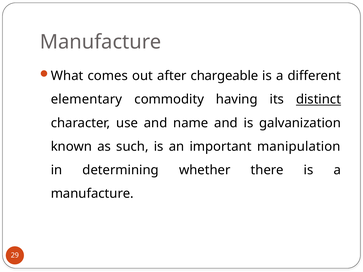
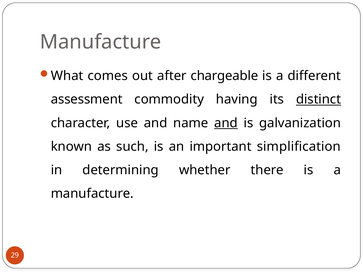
elementary: elementary -> assessment
and at (226, 123) underline: none -> present
manipulation: manipulation -> simplification
